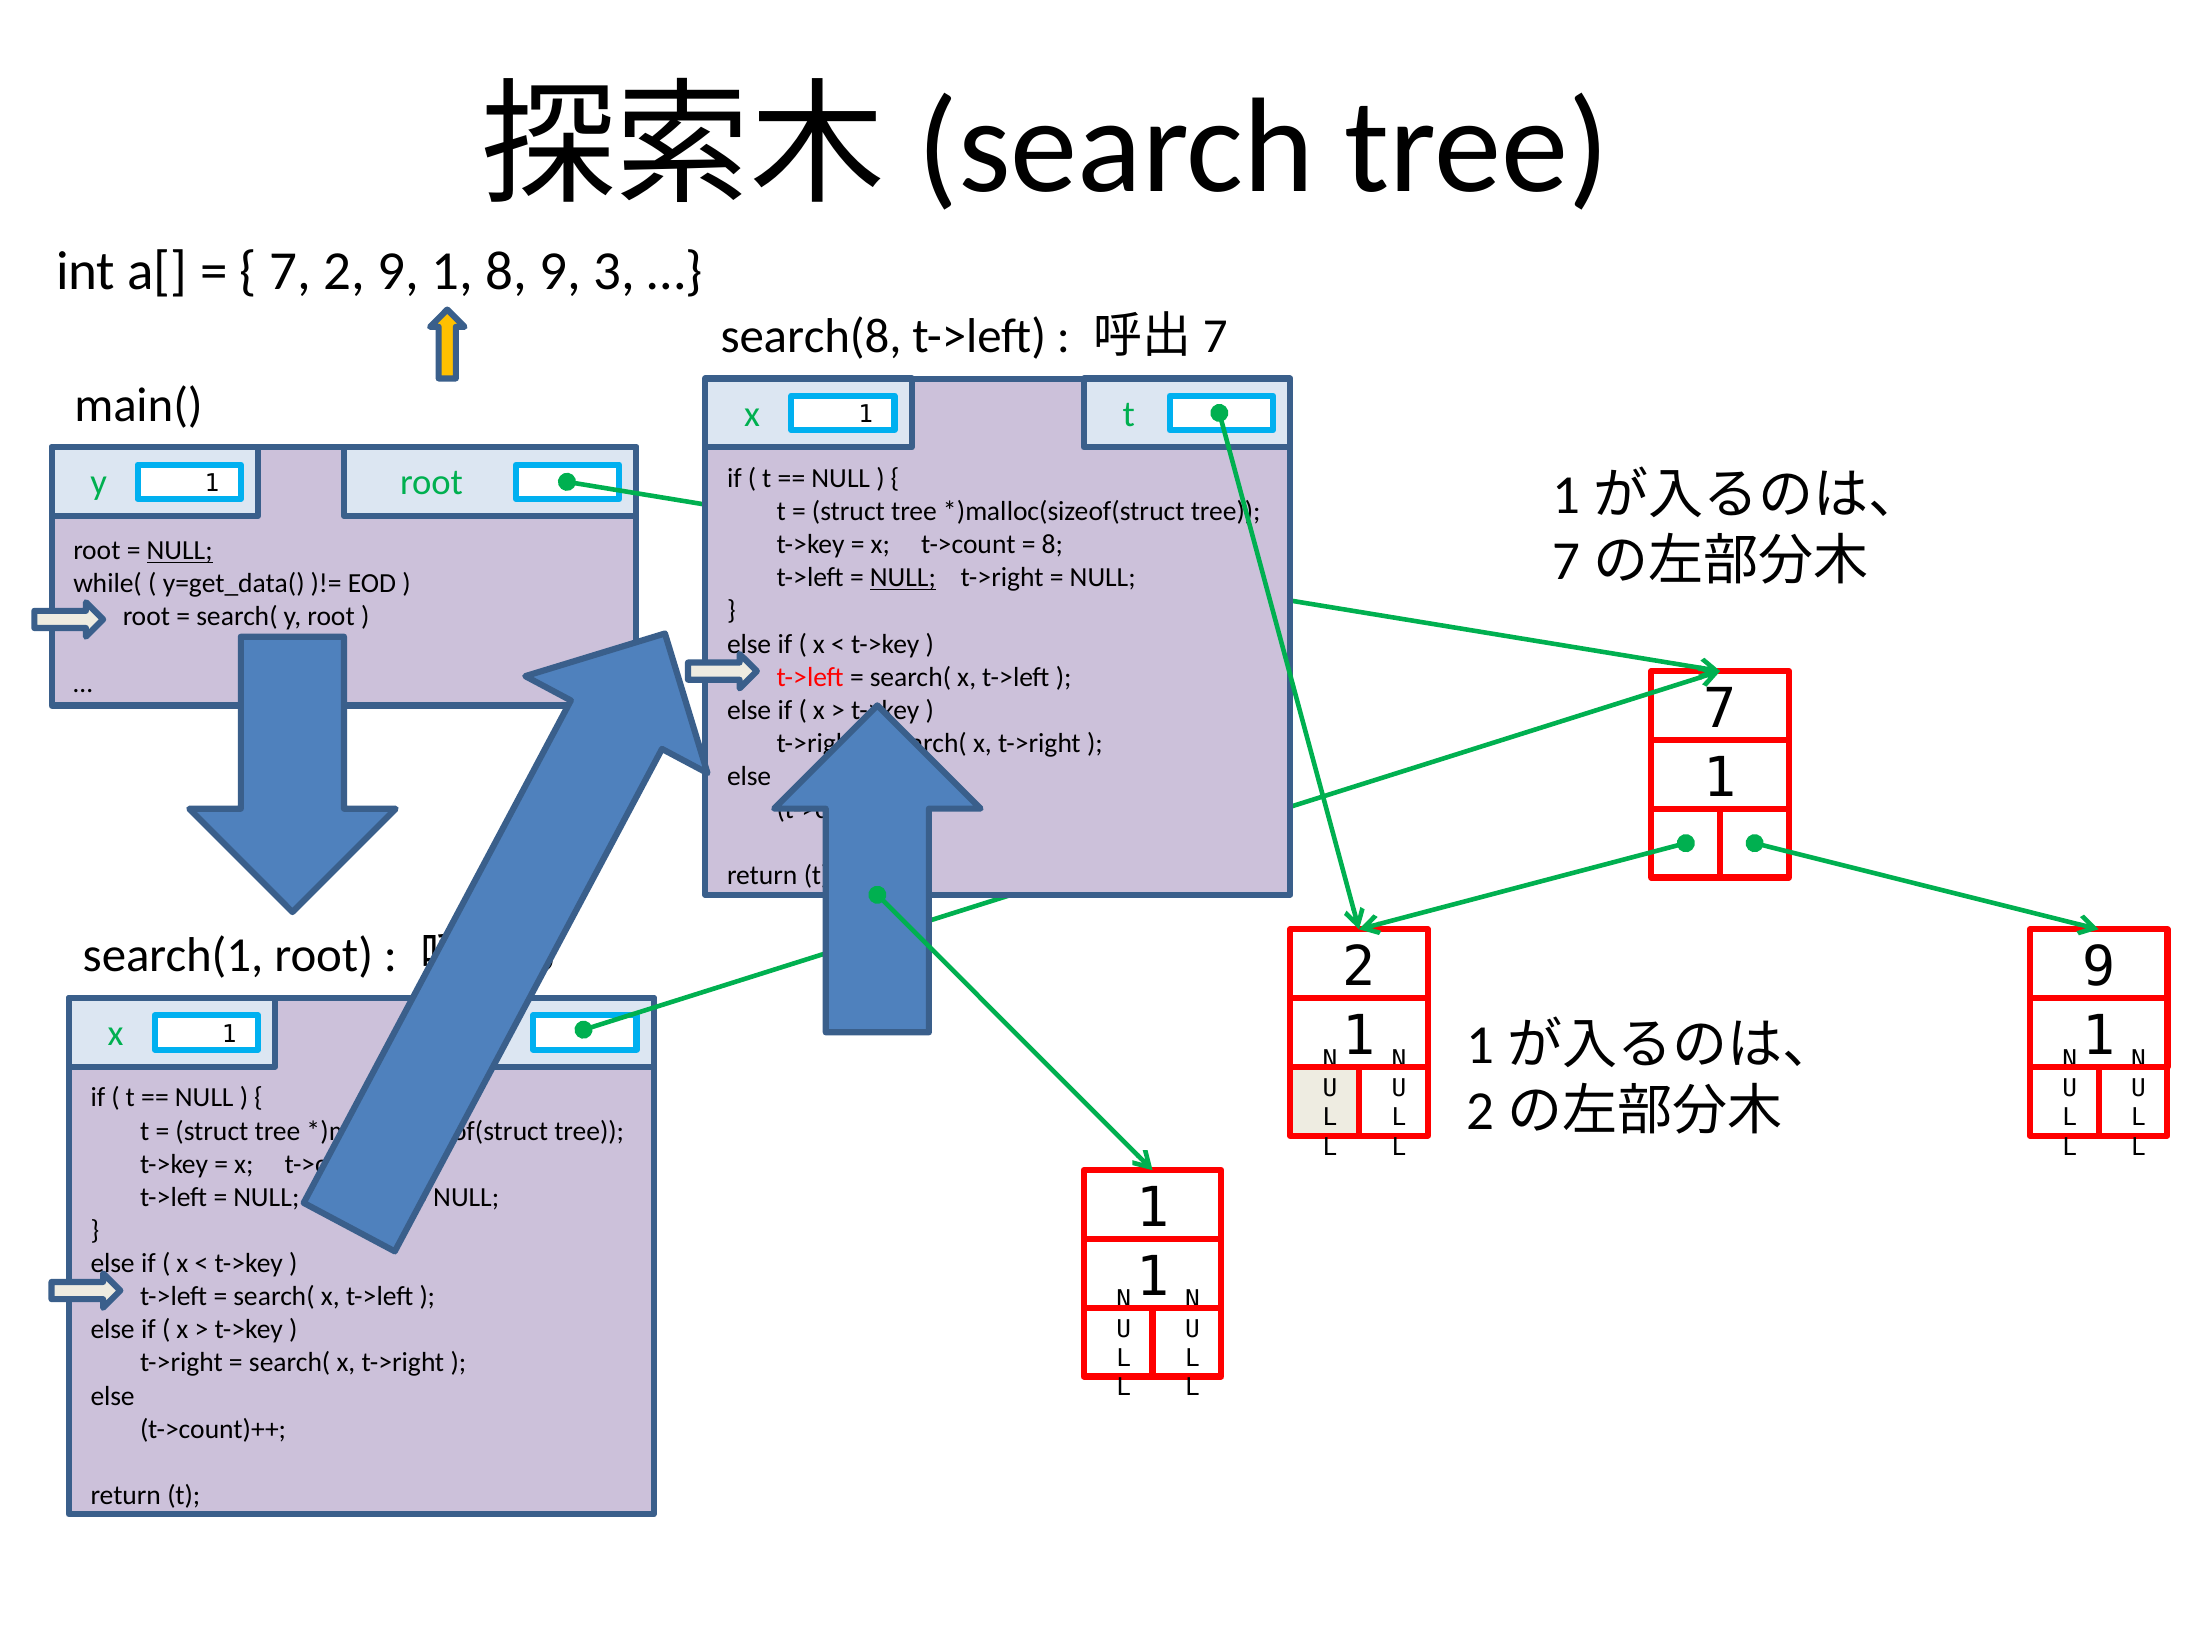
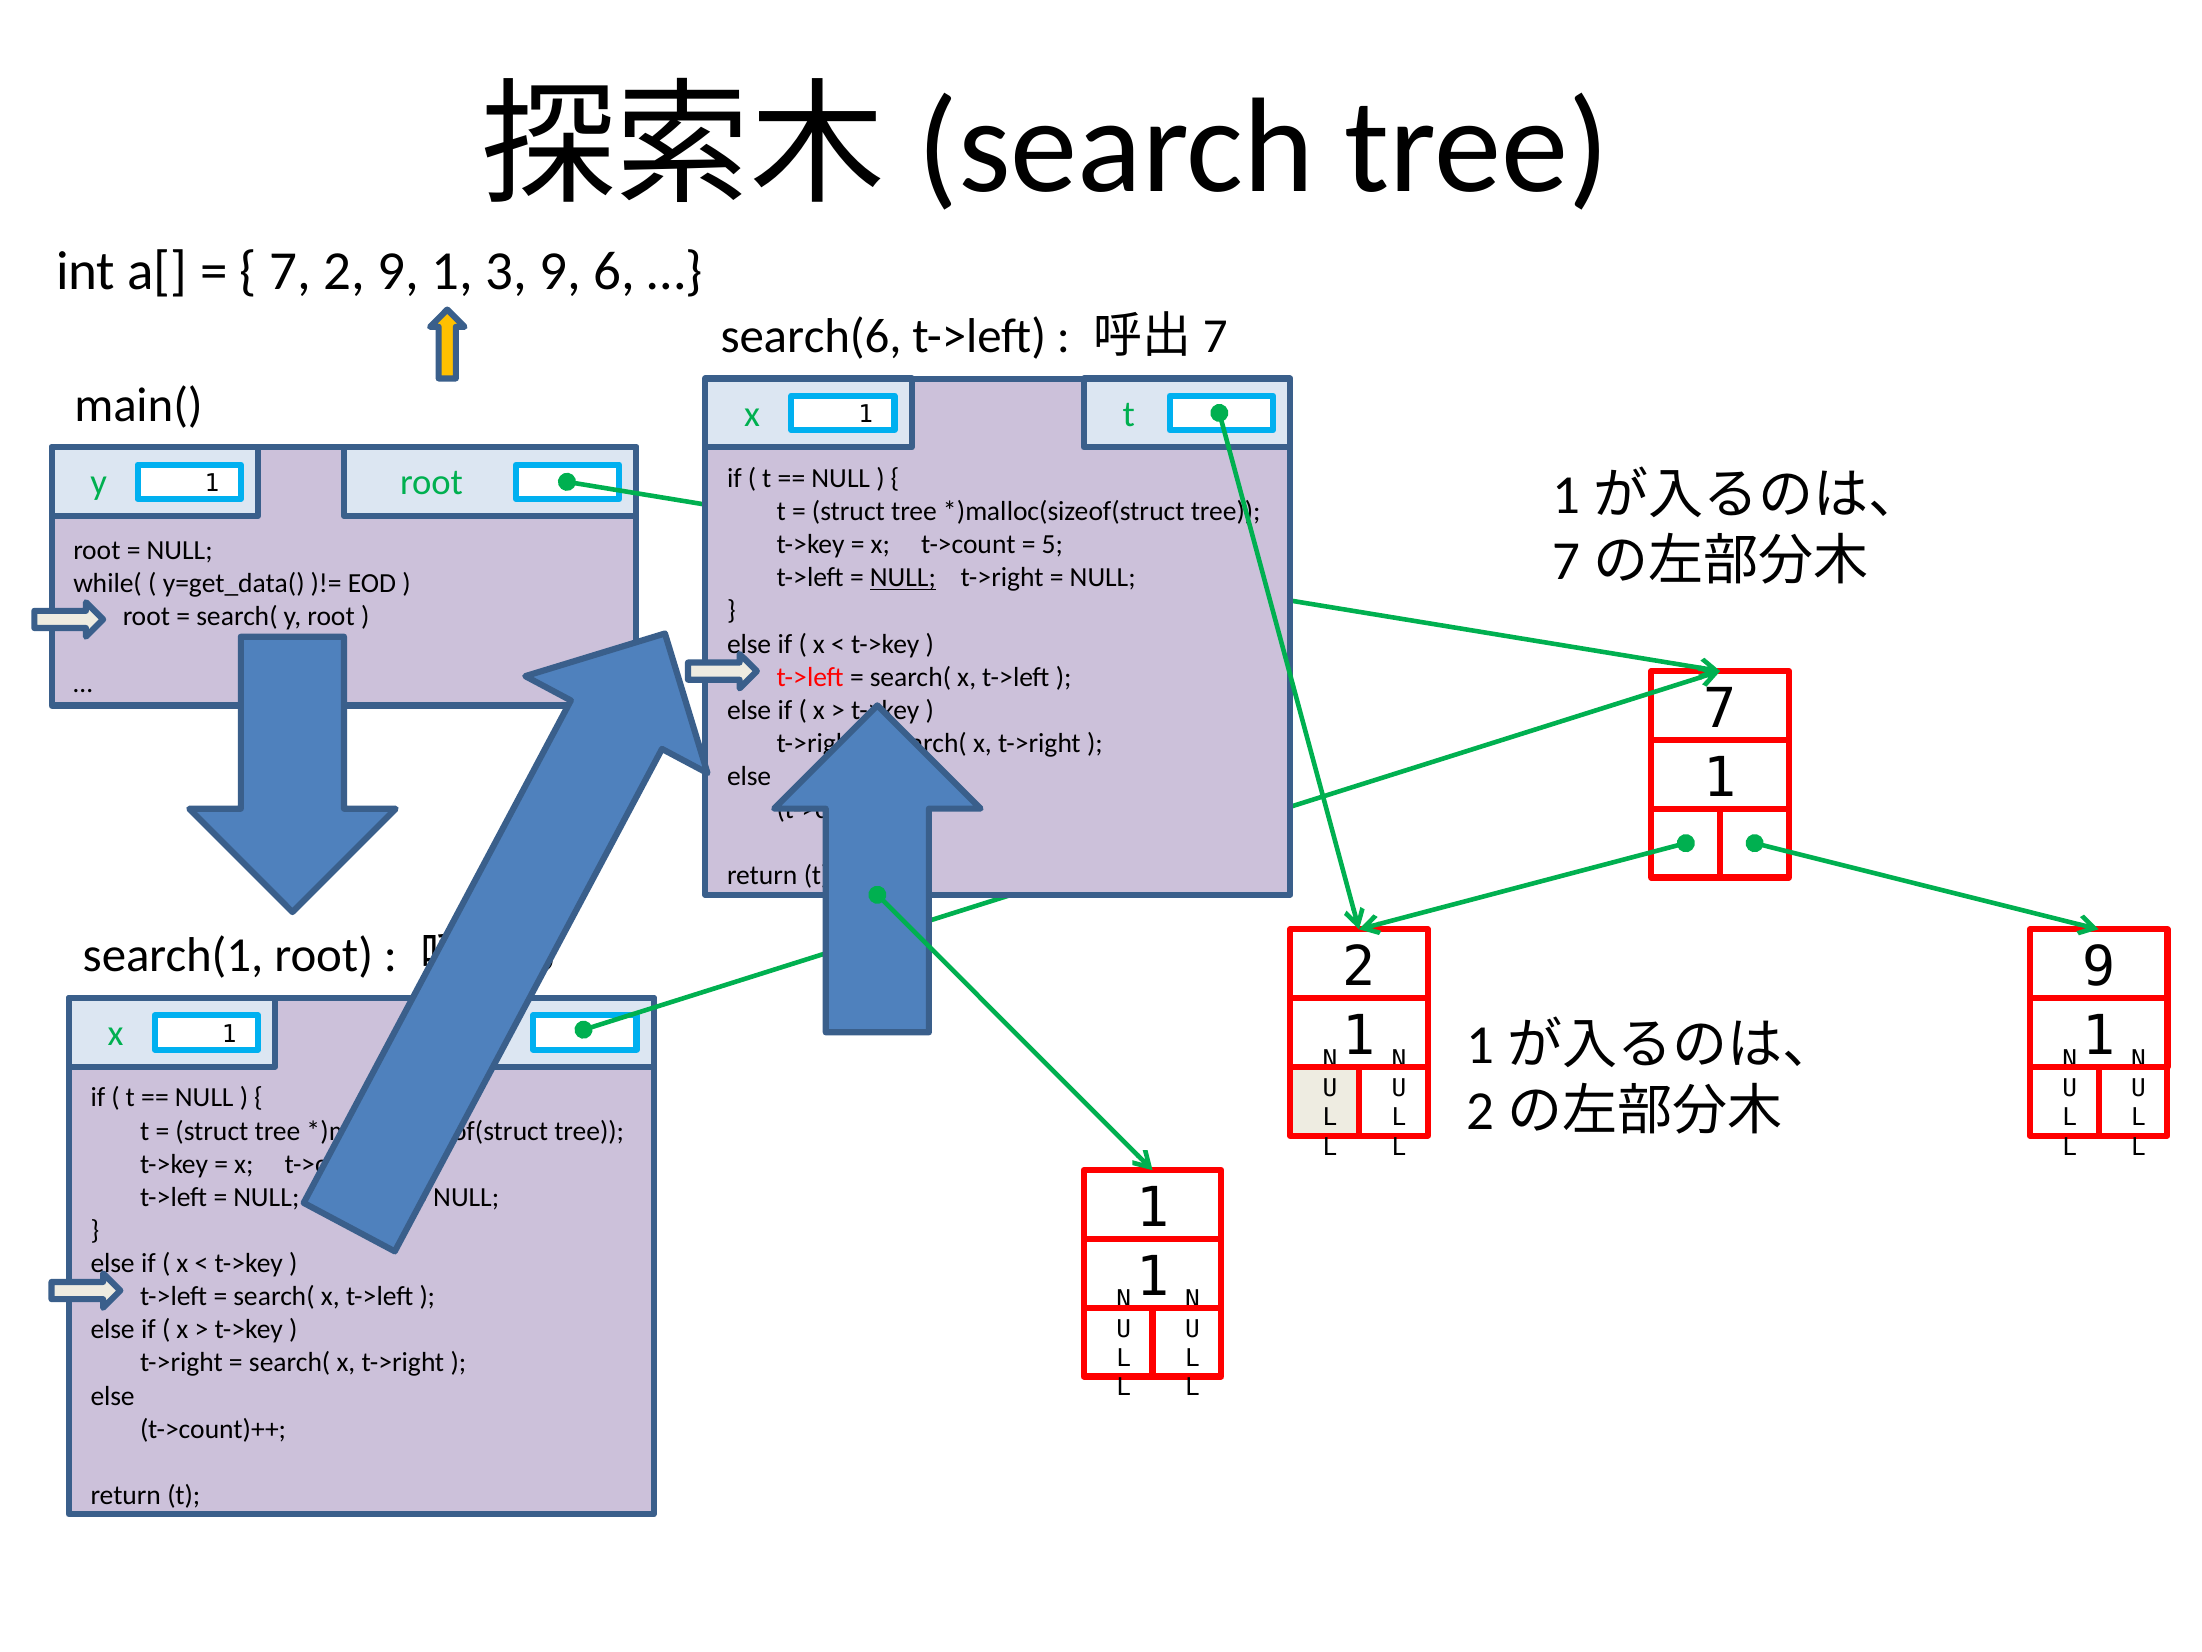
1 8: 8 -> 3
3: 3 -> 6
search(8: search(8 -> search(6
8 at (1052, 544): 8 -> 5
NULL at (180, 550) underline: present -> none
